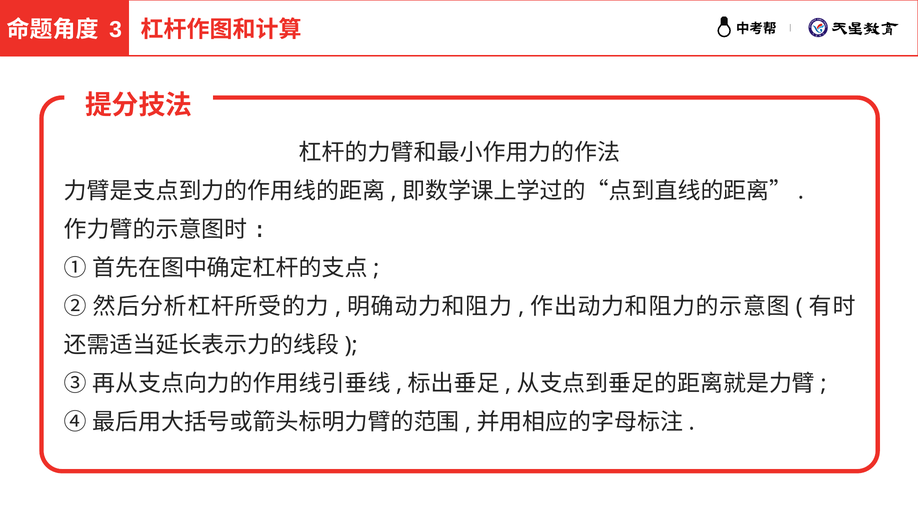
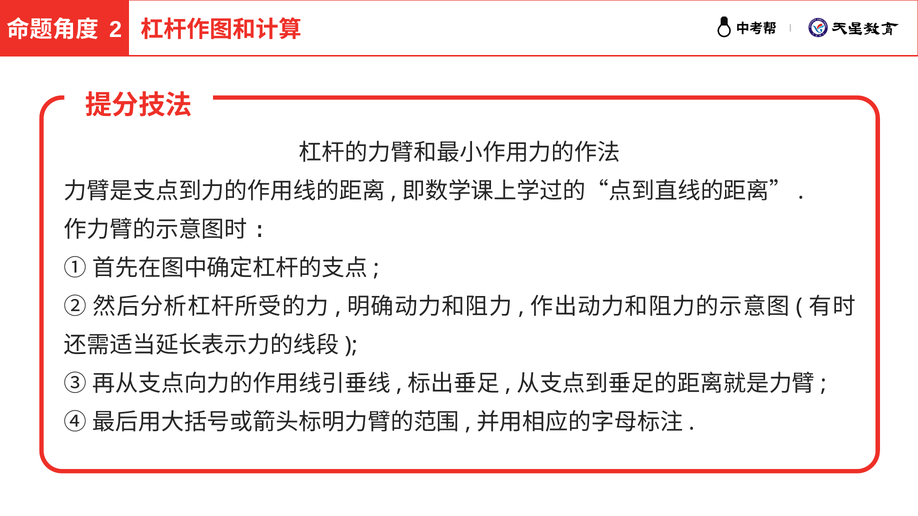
3: 3 -> 2
